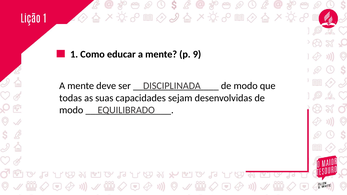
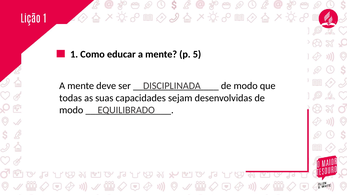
9: 9 -> 5
